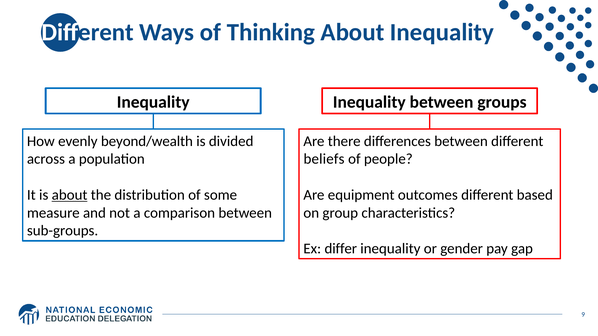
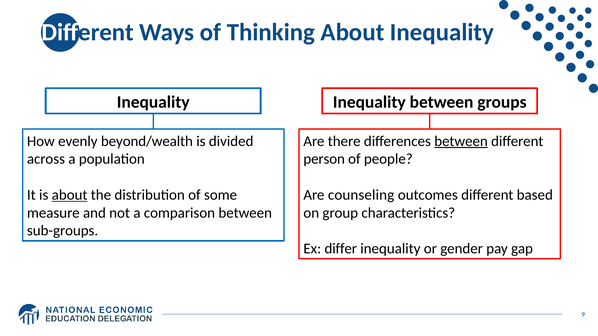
between at (461, 141) underline: none -> present
beliefs: beliefs -> person
equipment: equipment -> counseling
